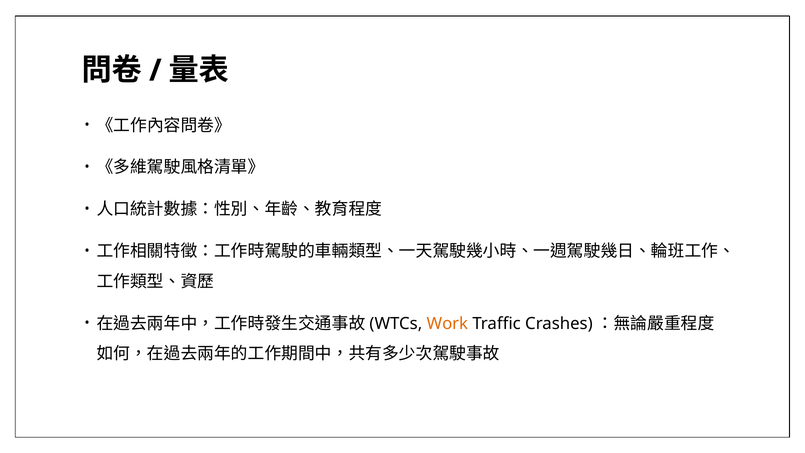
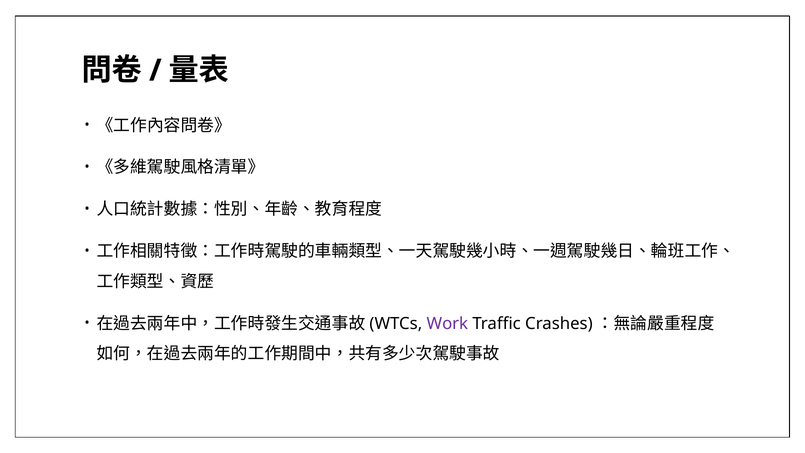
Work colour: orange -> purple
